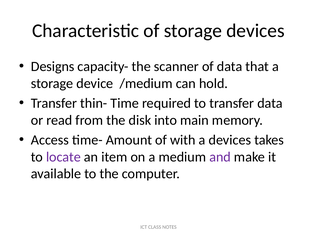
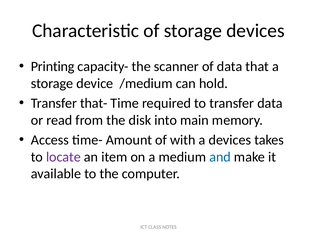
Designs: Designs -> Printing
thin-: thin- -> that-
and colour: purple -> blue
